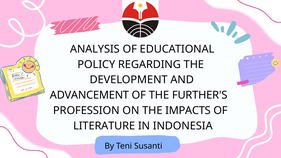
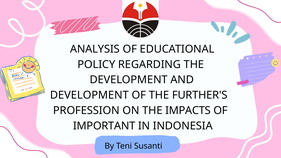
ADVANCEMENT at (90, 95): ADVANCEMENT -> DEVELOPMENT
LITERATURE: LITERATURE -> IMPORTANT
